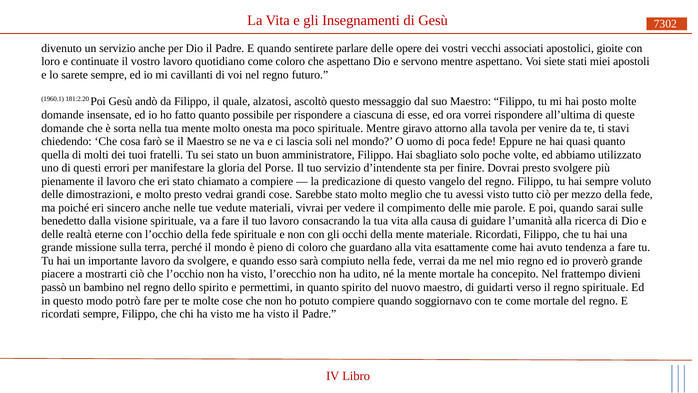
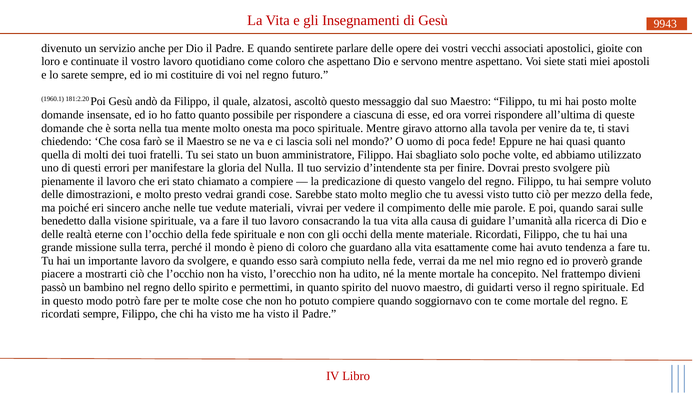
7302: 7302 -> 9943
cavillanti: cavillanti -> costituire
Porse: Porse -> Nulla
